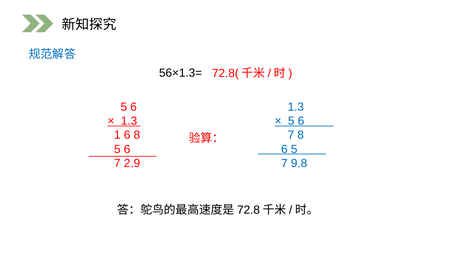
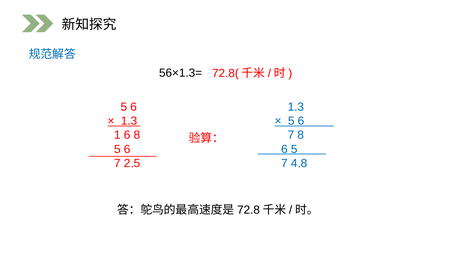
2 9: 9 -> 5
7 9: 9 -> 4
